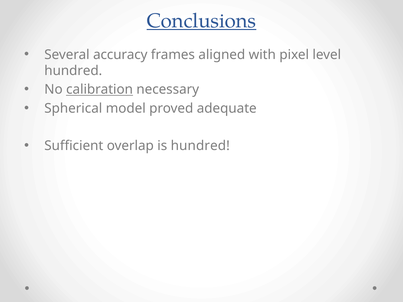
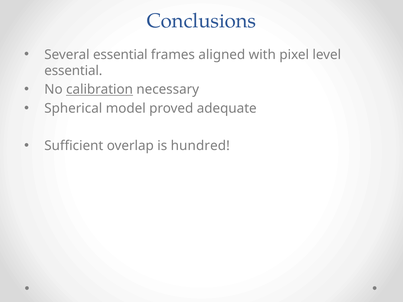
Conclusions underline: present -> none
Several accuracy: accuracy -> essential
hundred at (73, 71): hundred -> essential
